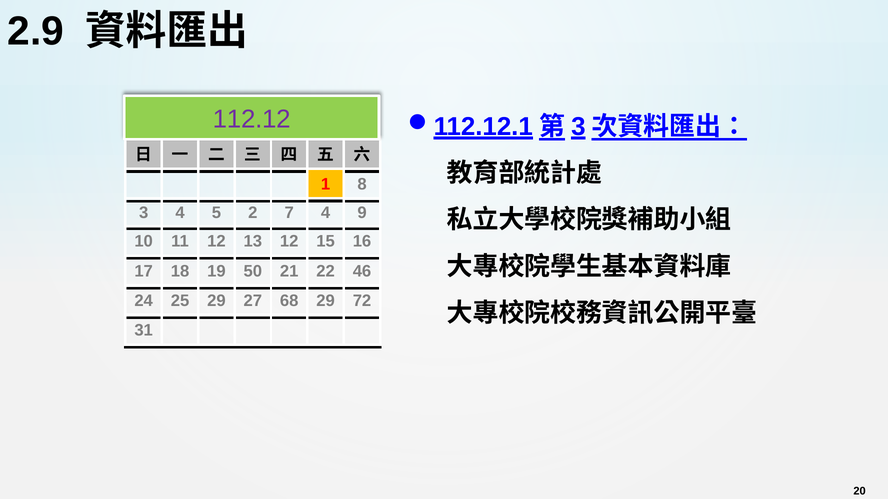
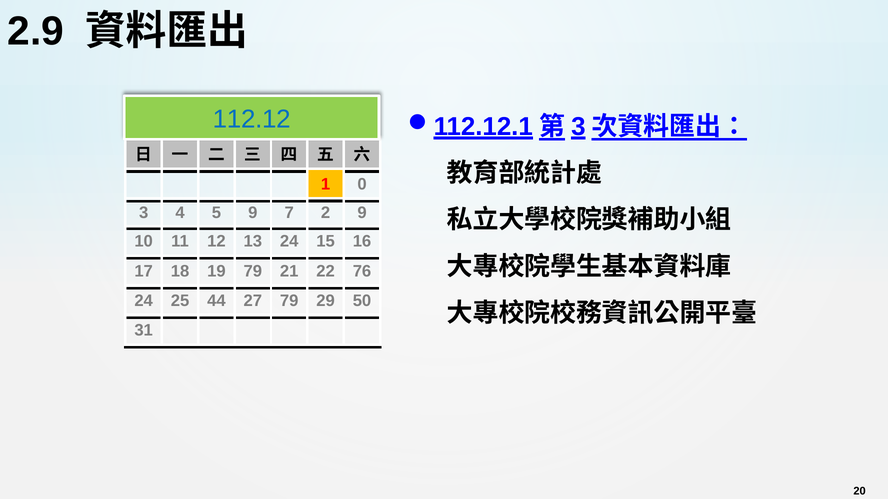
112.12 colour: purple -> blue
8: 8 -> 0
5 2: 2 -> 9
7 4: 4 -> 2
13 12: 12 -> 24
19 50: 50 -> 79
46: 46 -> 76
25 29: 29 -> 44
27 68: 68 -> 79
72: 72 -> 50
